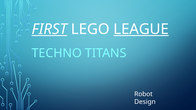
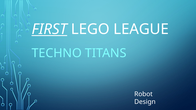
LEAGUE underline: present -> none
